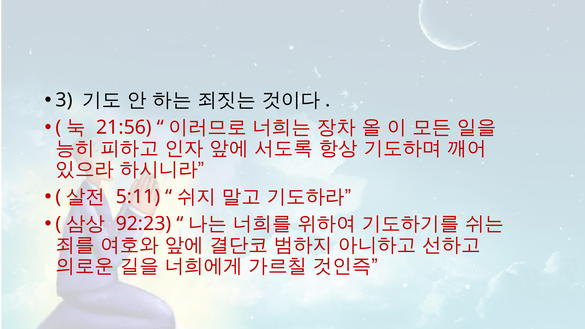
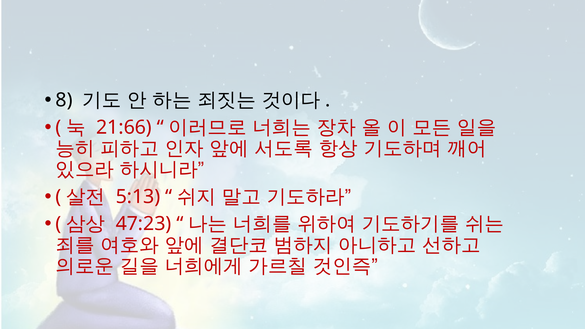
3: 3 -> 8
21:56: 21:56 -> 21:66
5:11: 5:11 -> 5:13
92:23: 92:23 -> 47:23
